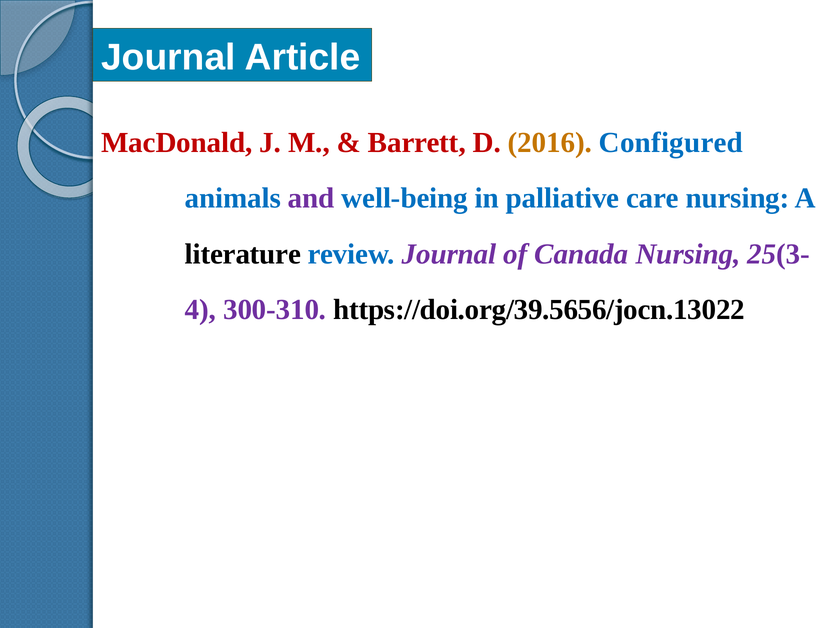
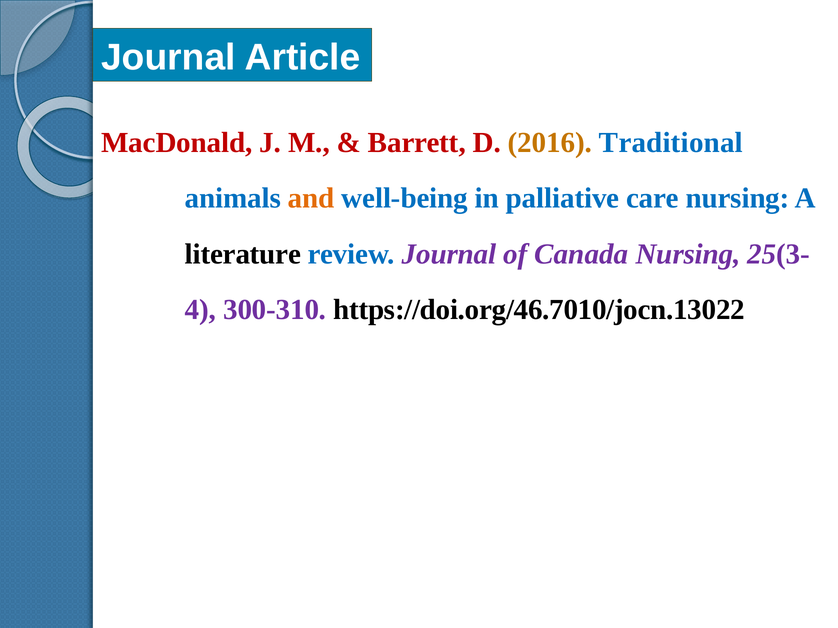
Configured: Configured -> Traditional
and colour: purple -> orange
https://doi.org/39.5656/jocn.13022: https://doi.org/39.5656/jocn.13022 -> https://doi.org/46.7010/jocn.13022
